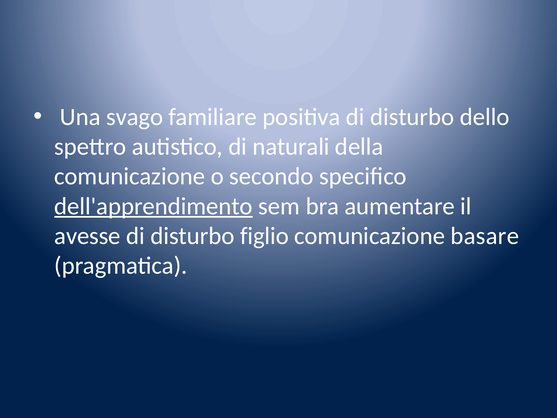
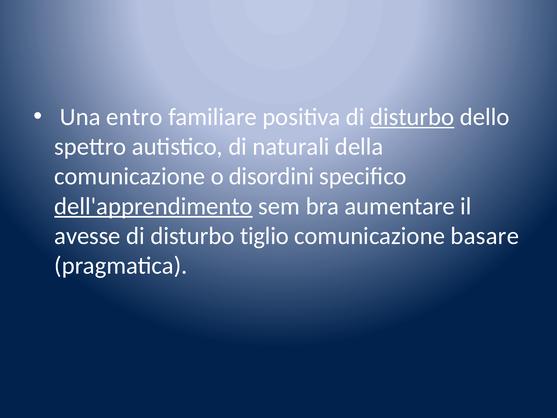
svago: svago -> entro
disturbo at (412, 117) underline: none -> present
secondo: secondo -> disordini
figlio: figlio -> tiglio
